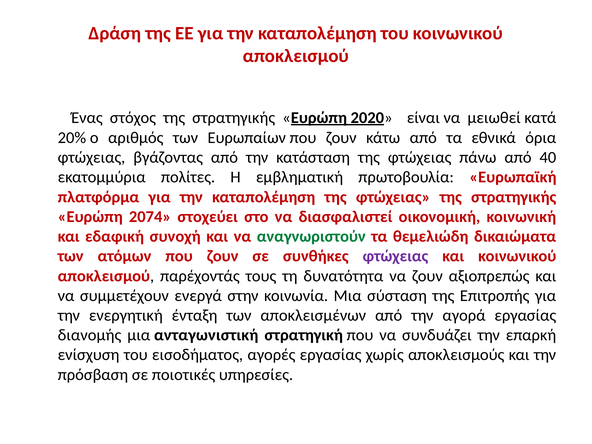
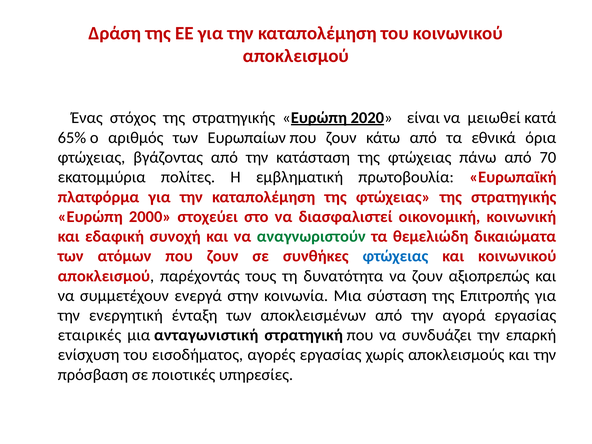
20%: 20% -> 65%
40: 40 -> 70
2074: 2074 -> 2000
φτώχειας at (395, 256) colour: purple -> blue
διανομής: διανομής -> εταιρικές
